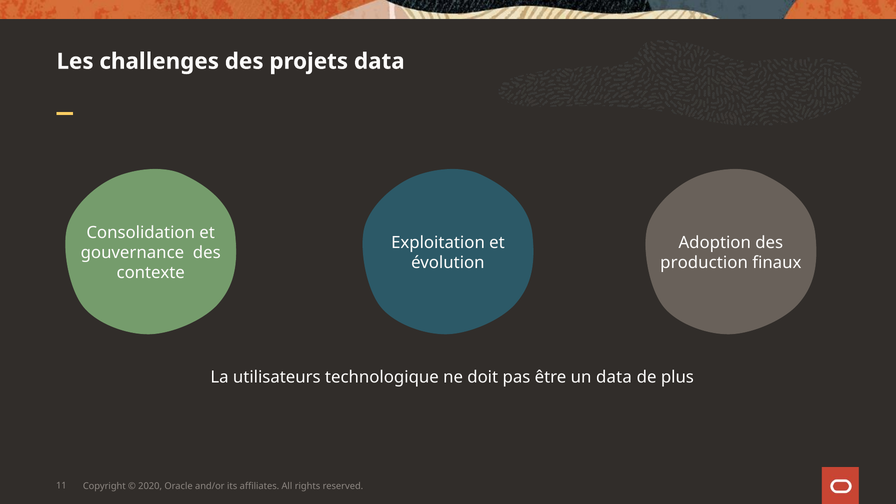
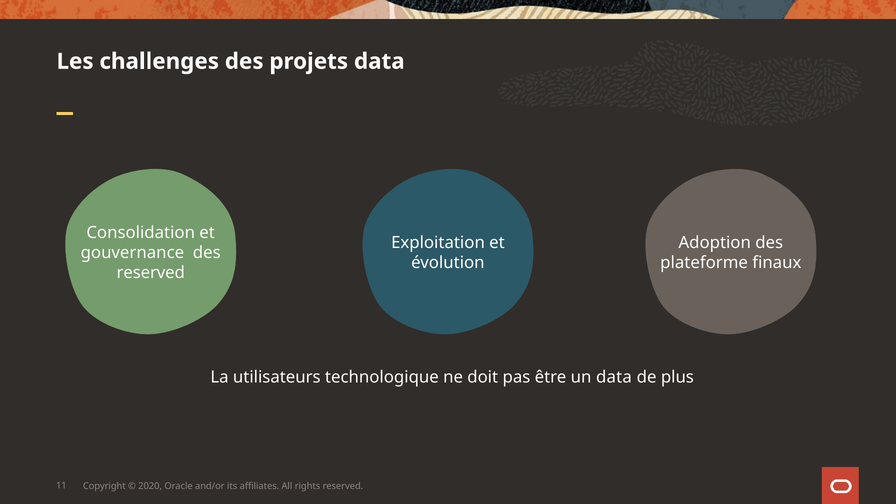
production: production -> plateforme
contexte at (151, 273): contexte -> reserved
